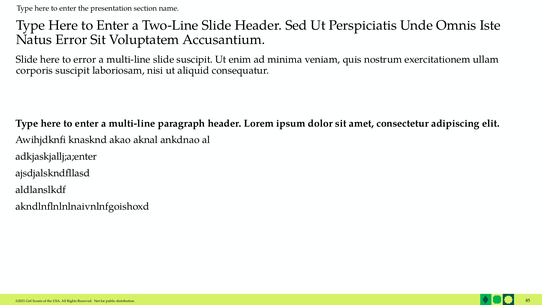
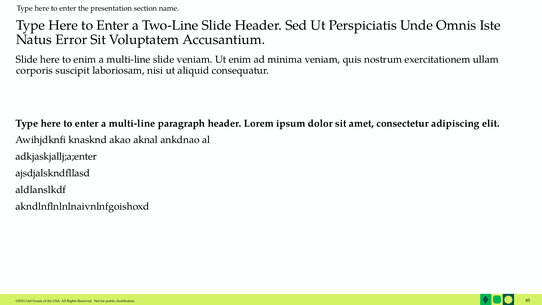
to error: error -> enim
slide suscipit: suscipit -> veniam
